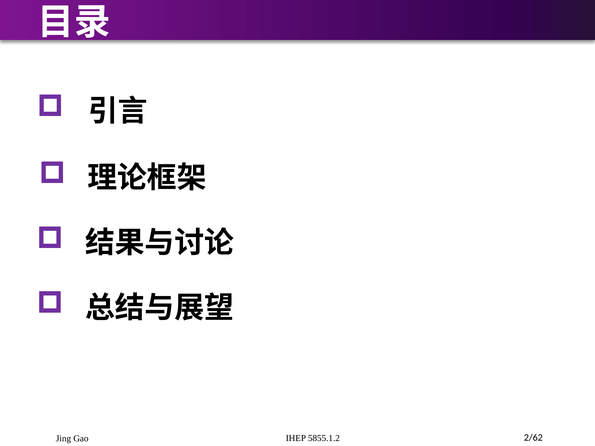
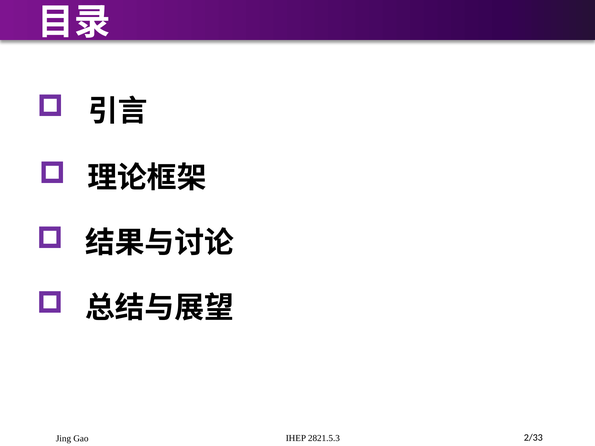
5855.1.2: 5855.1.2 -> 2821.5.3
2/62: 2/62 -> 2/33
